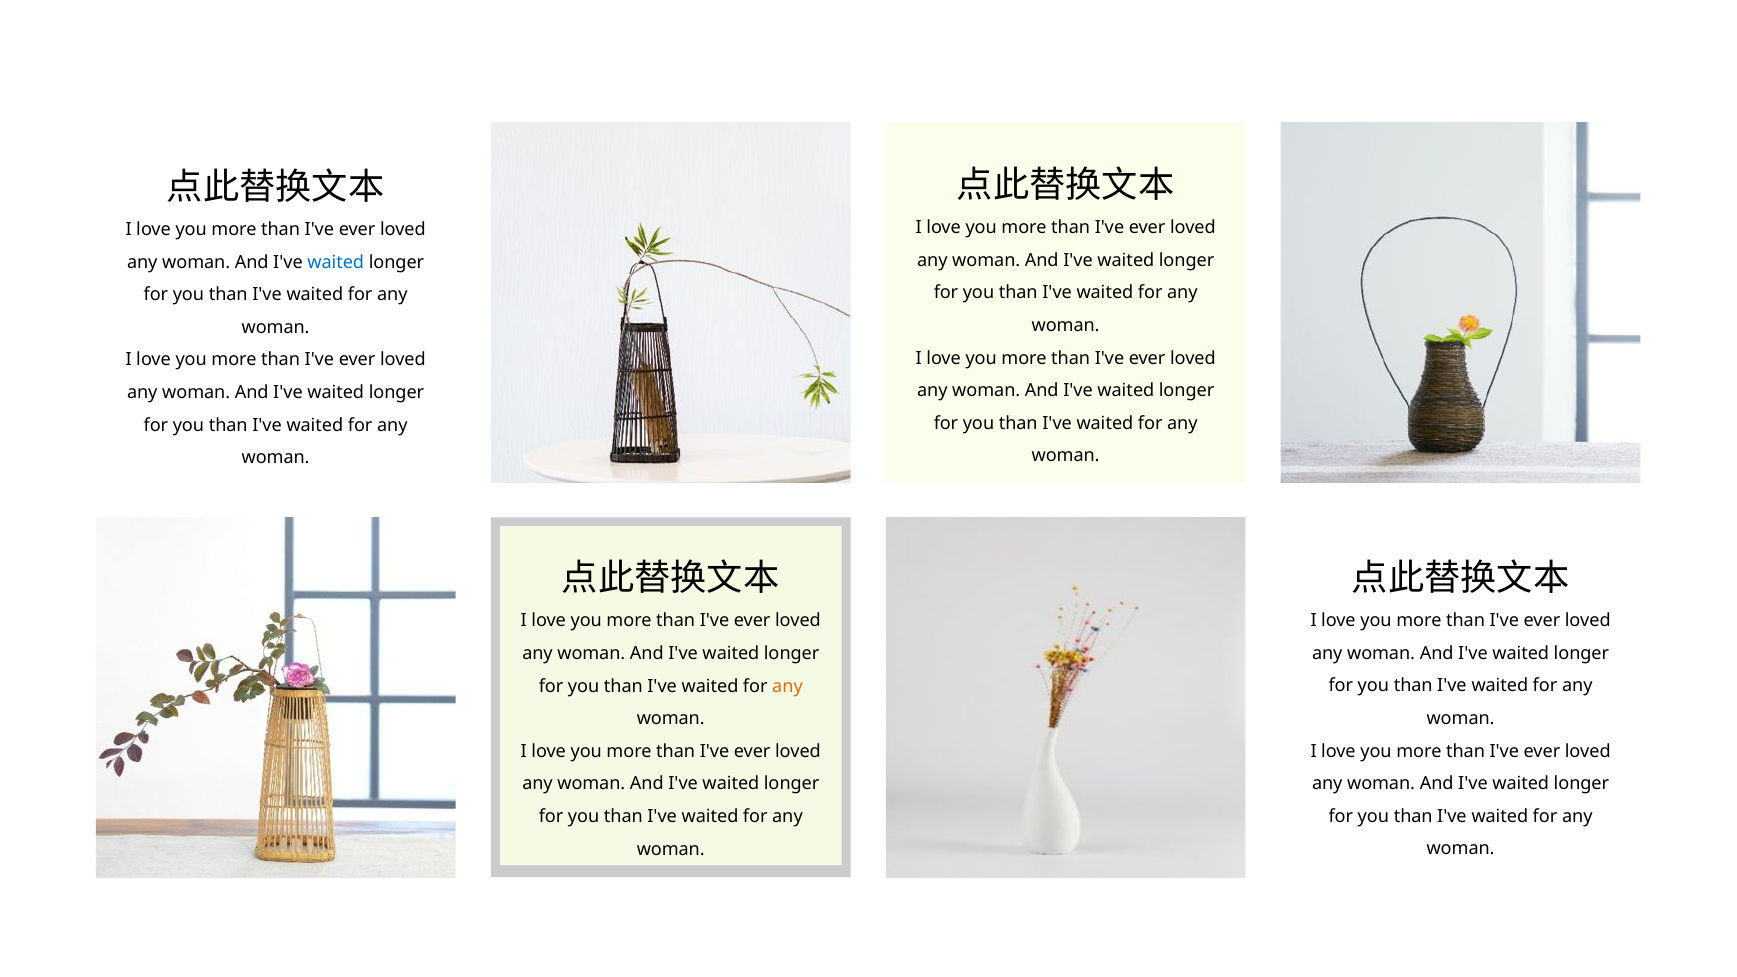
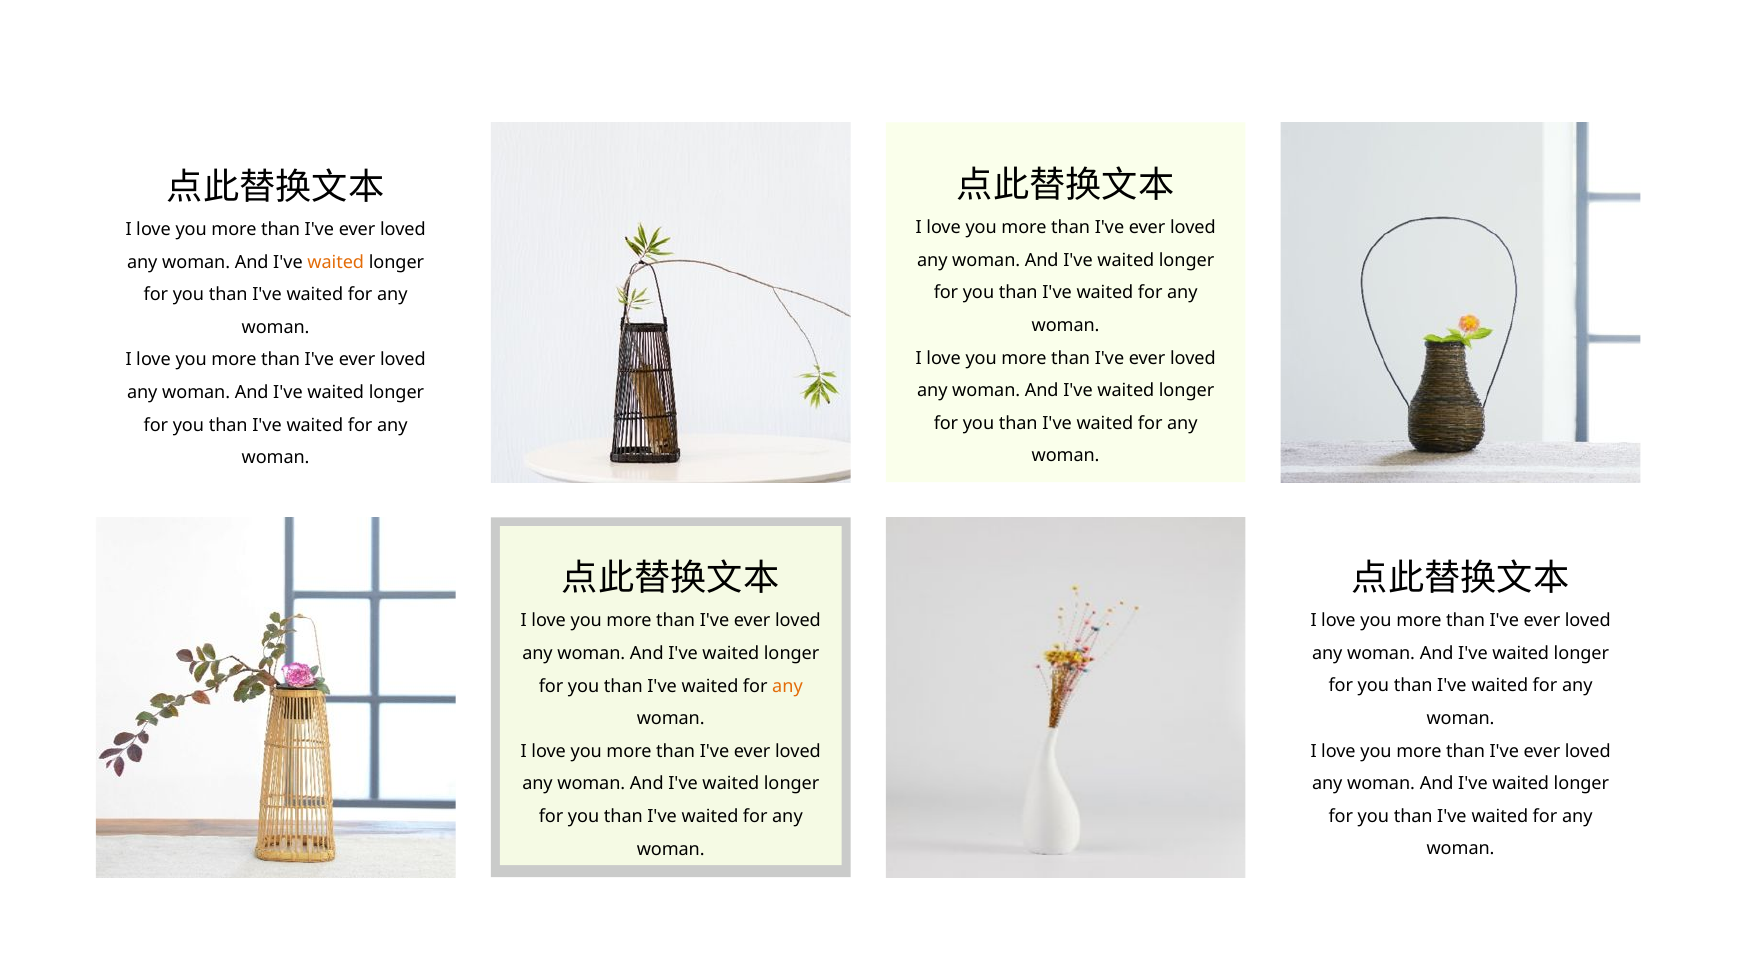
waited at (336, 262) colour: blue -> orange
